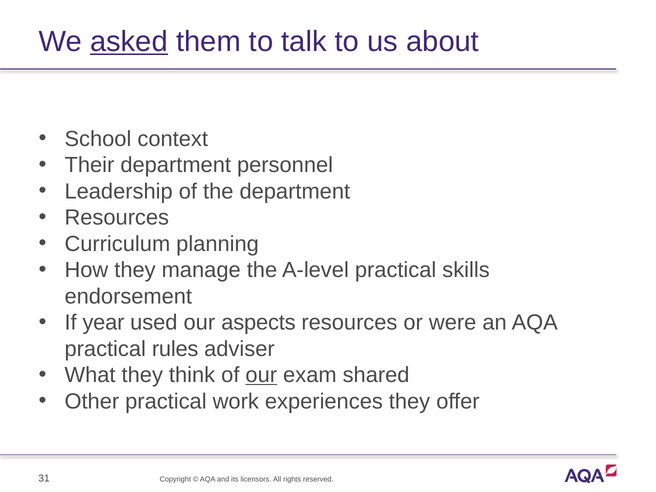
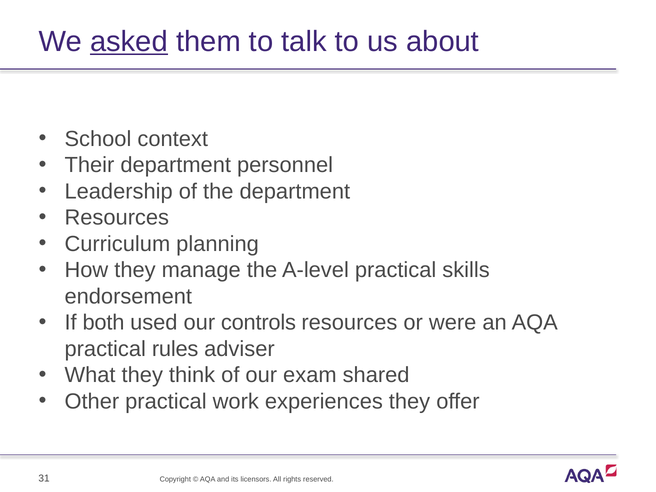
year: year -> both
aspects: aspects -> controls
our at (261, 375) underline: present -> none
